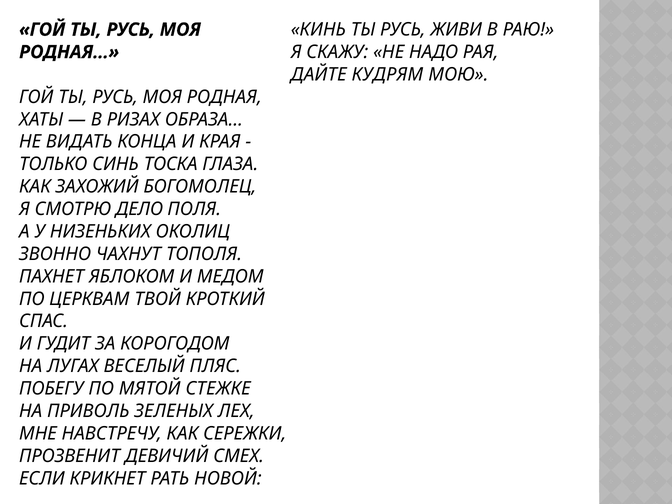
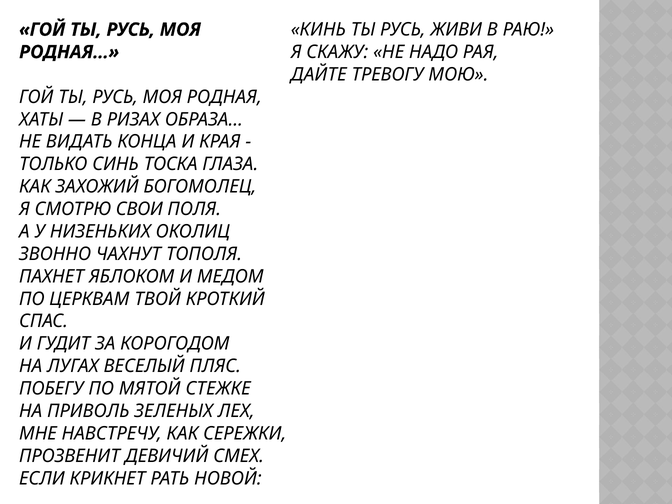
КУДРЯМ: КУДРЯМ -> ТРЕВОГУ
ДЕЛО: ДЕЛО -> СВОИ
